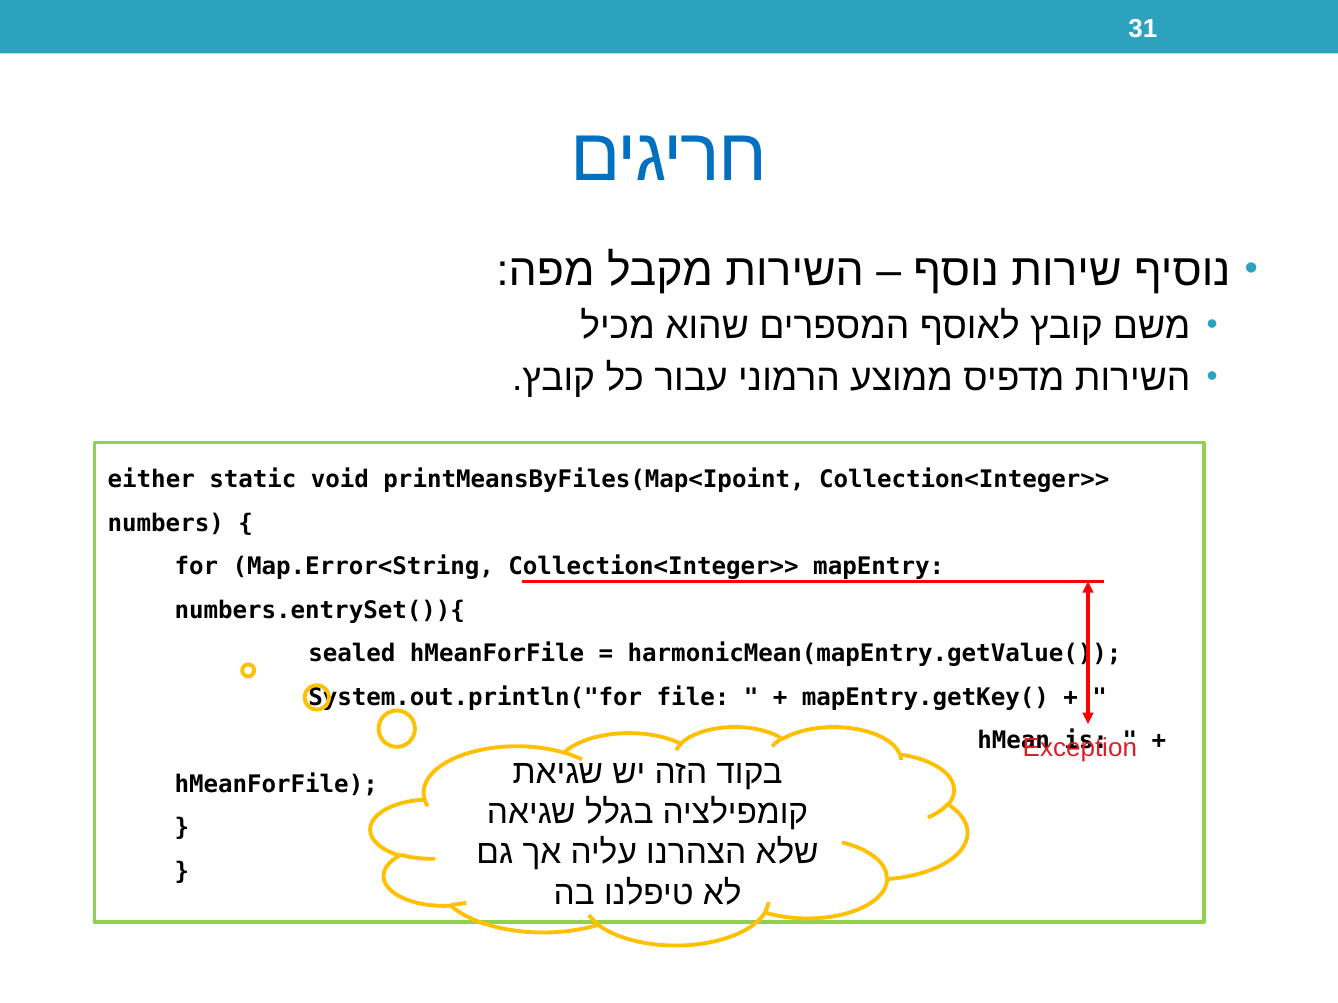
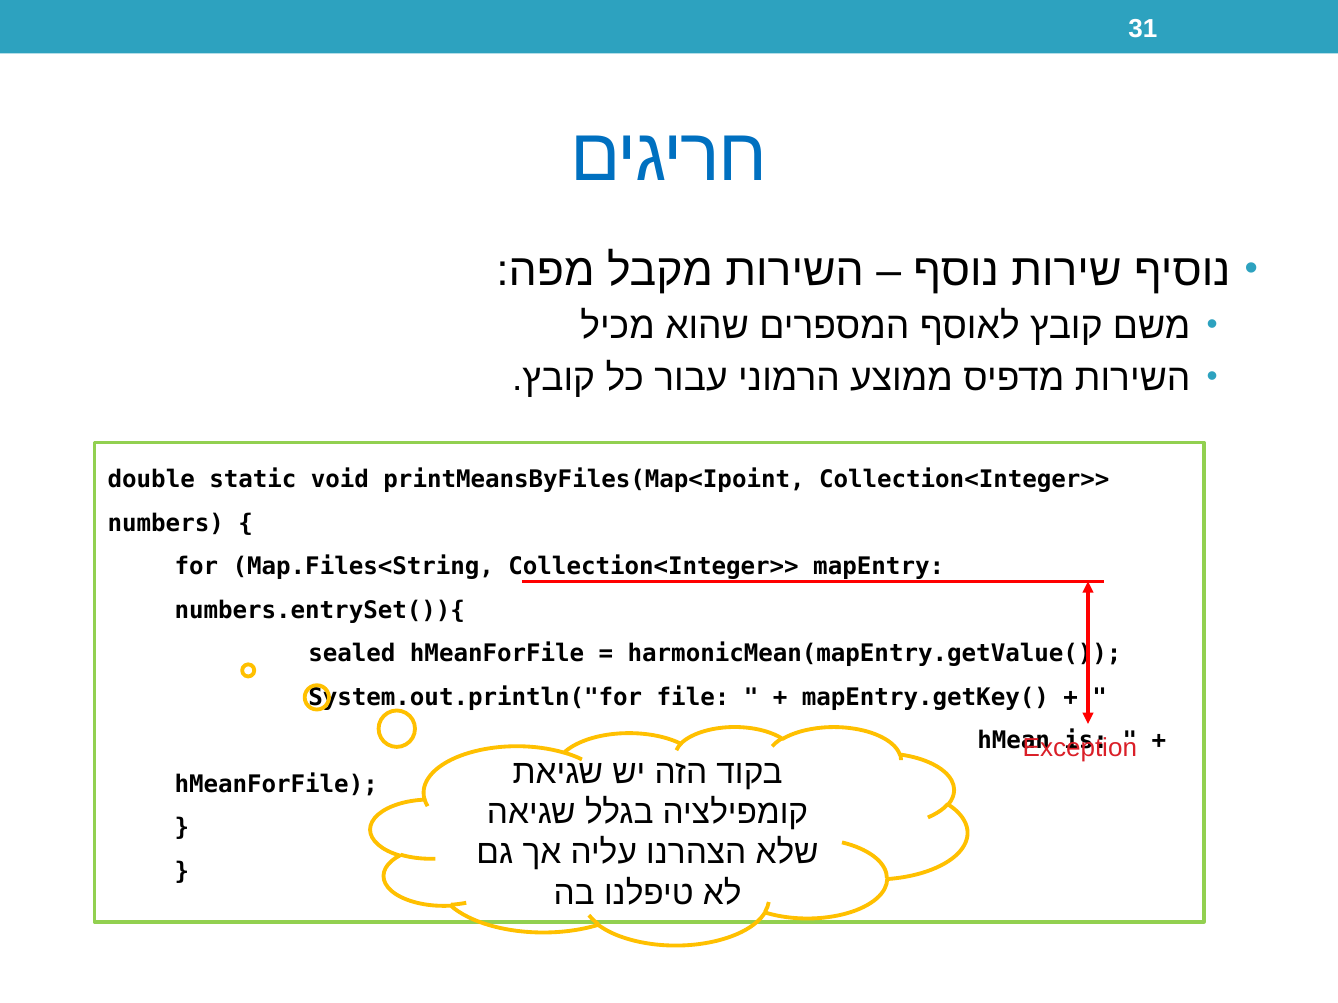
either: either -> double
Map.Error<String: Map.Error<String -> Map.Files<String
